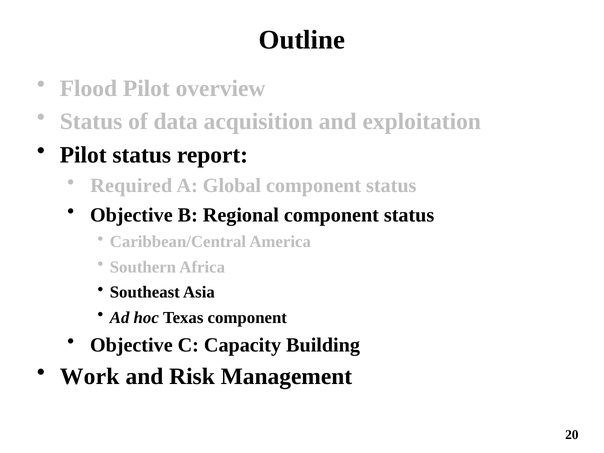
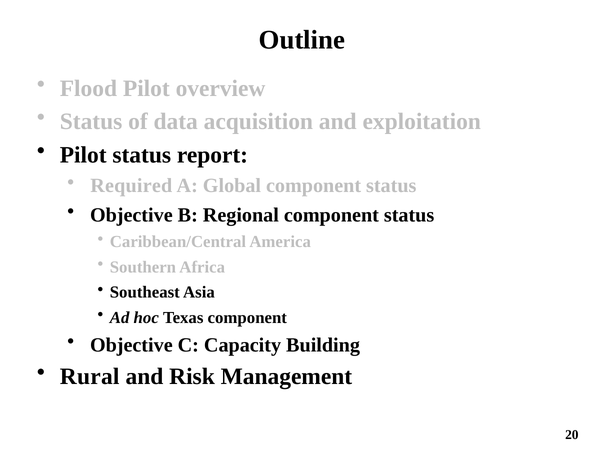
Work: Work -> Rural
